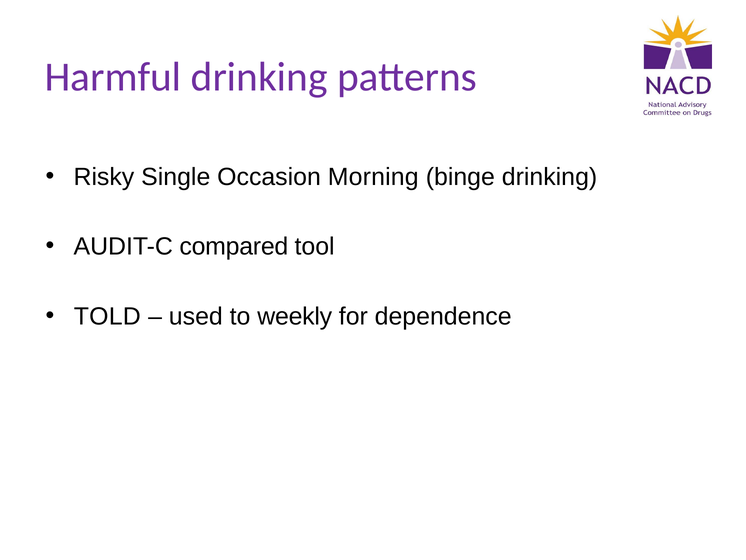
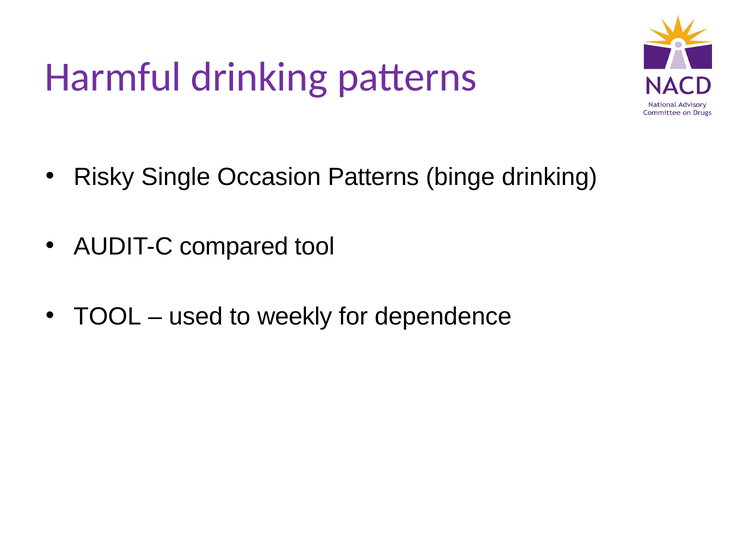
Occasion Morning: Morning -> Patterns
TOLD at (107, 316): TOLD -> TOOL
